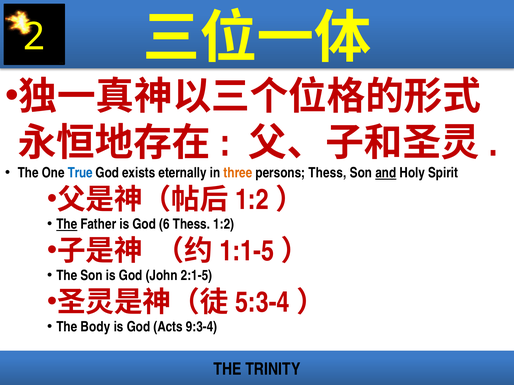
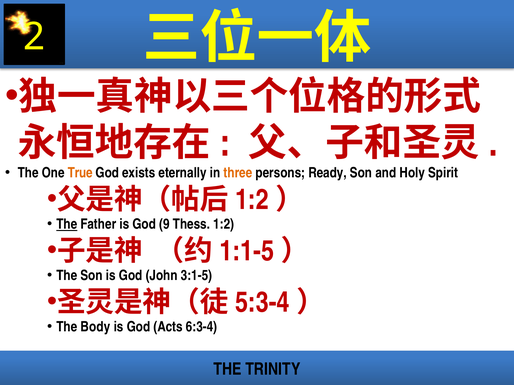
True colour: blue -> orange
persons Thess: Thess -> Ready
and underline: present -> none
6: 6 -> 9
2:1-5: 2:1-5 -> 3:1-5
9:3-4: 9:3-4 -> 6:3-4
